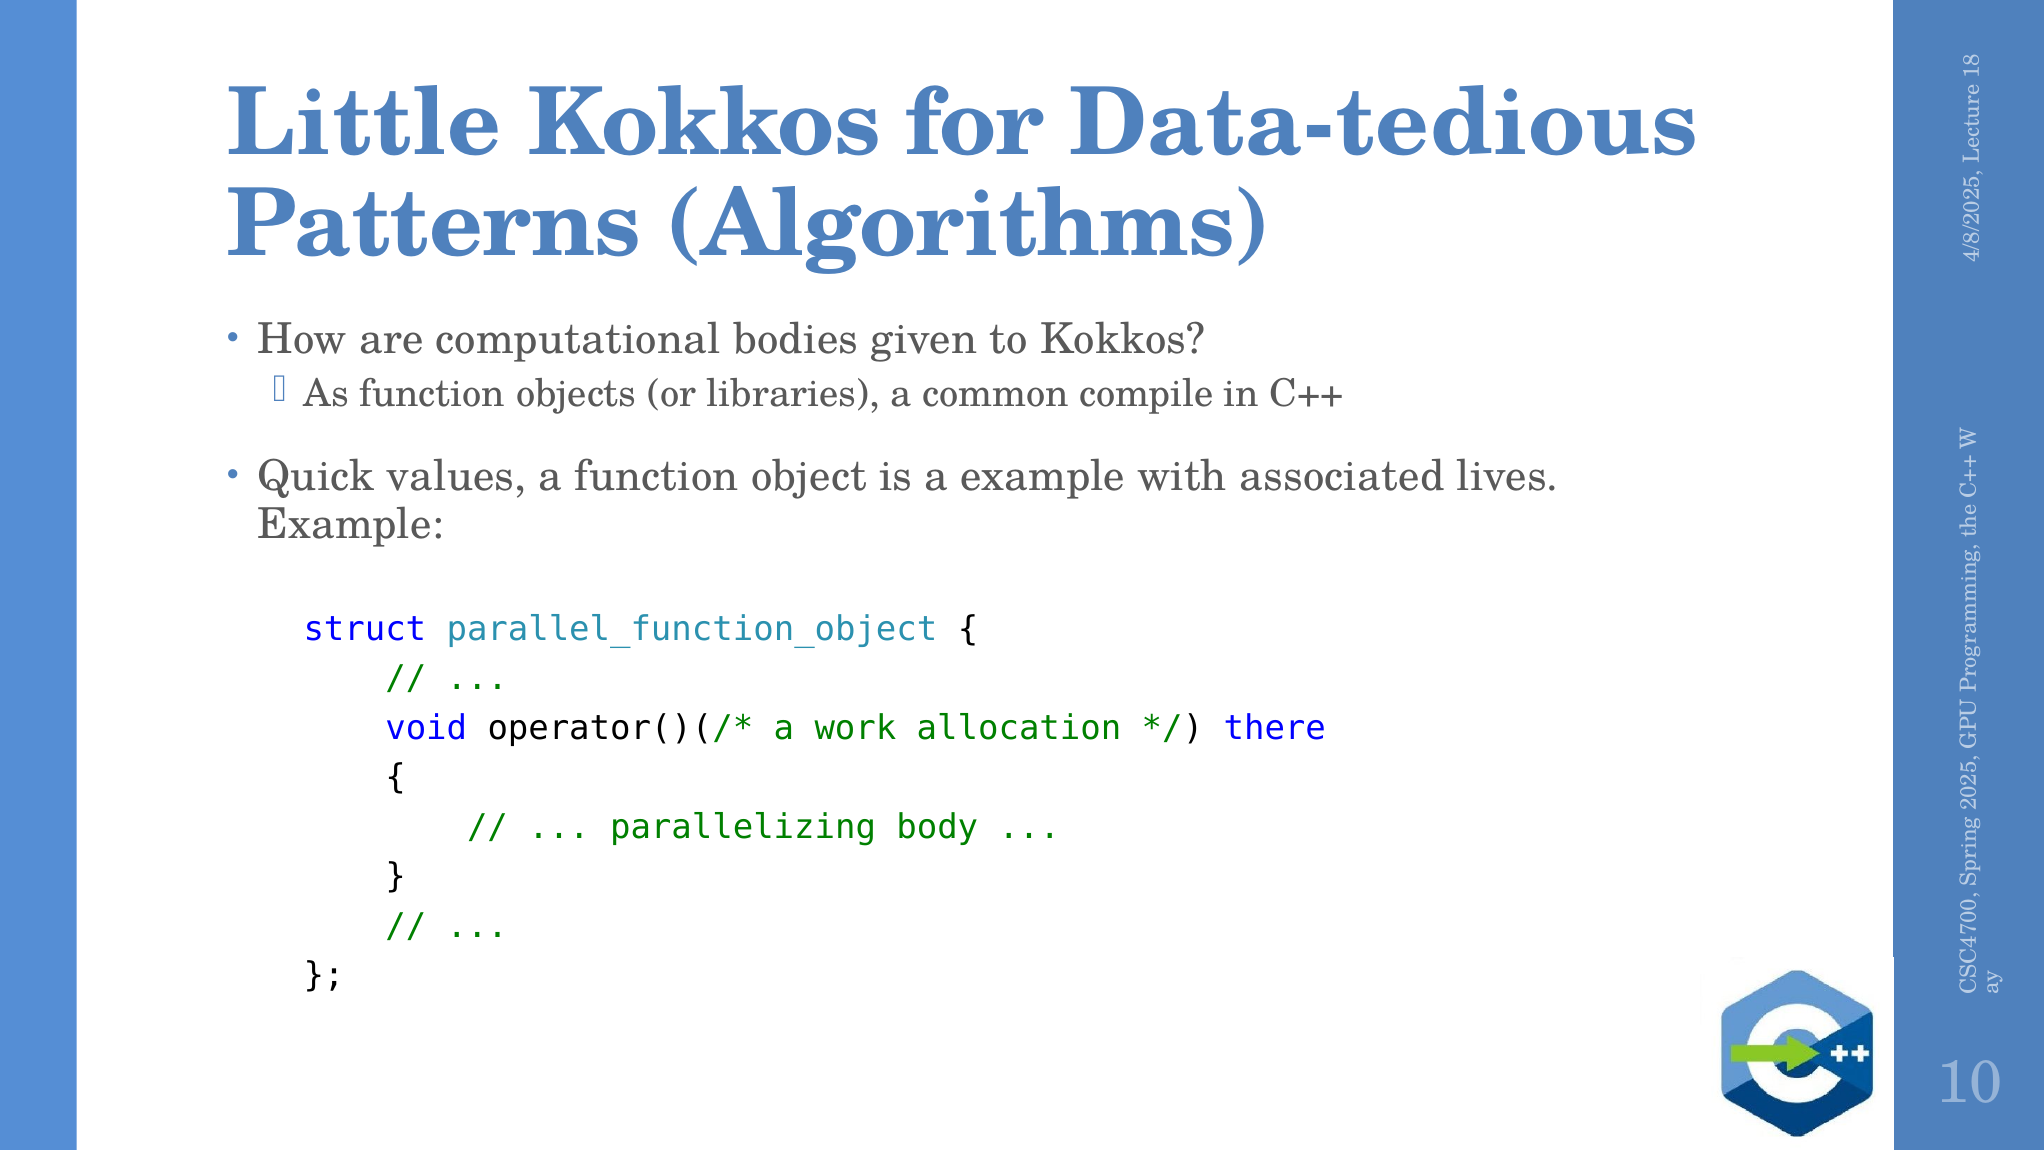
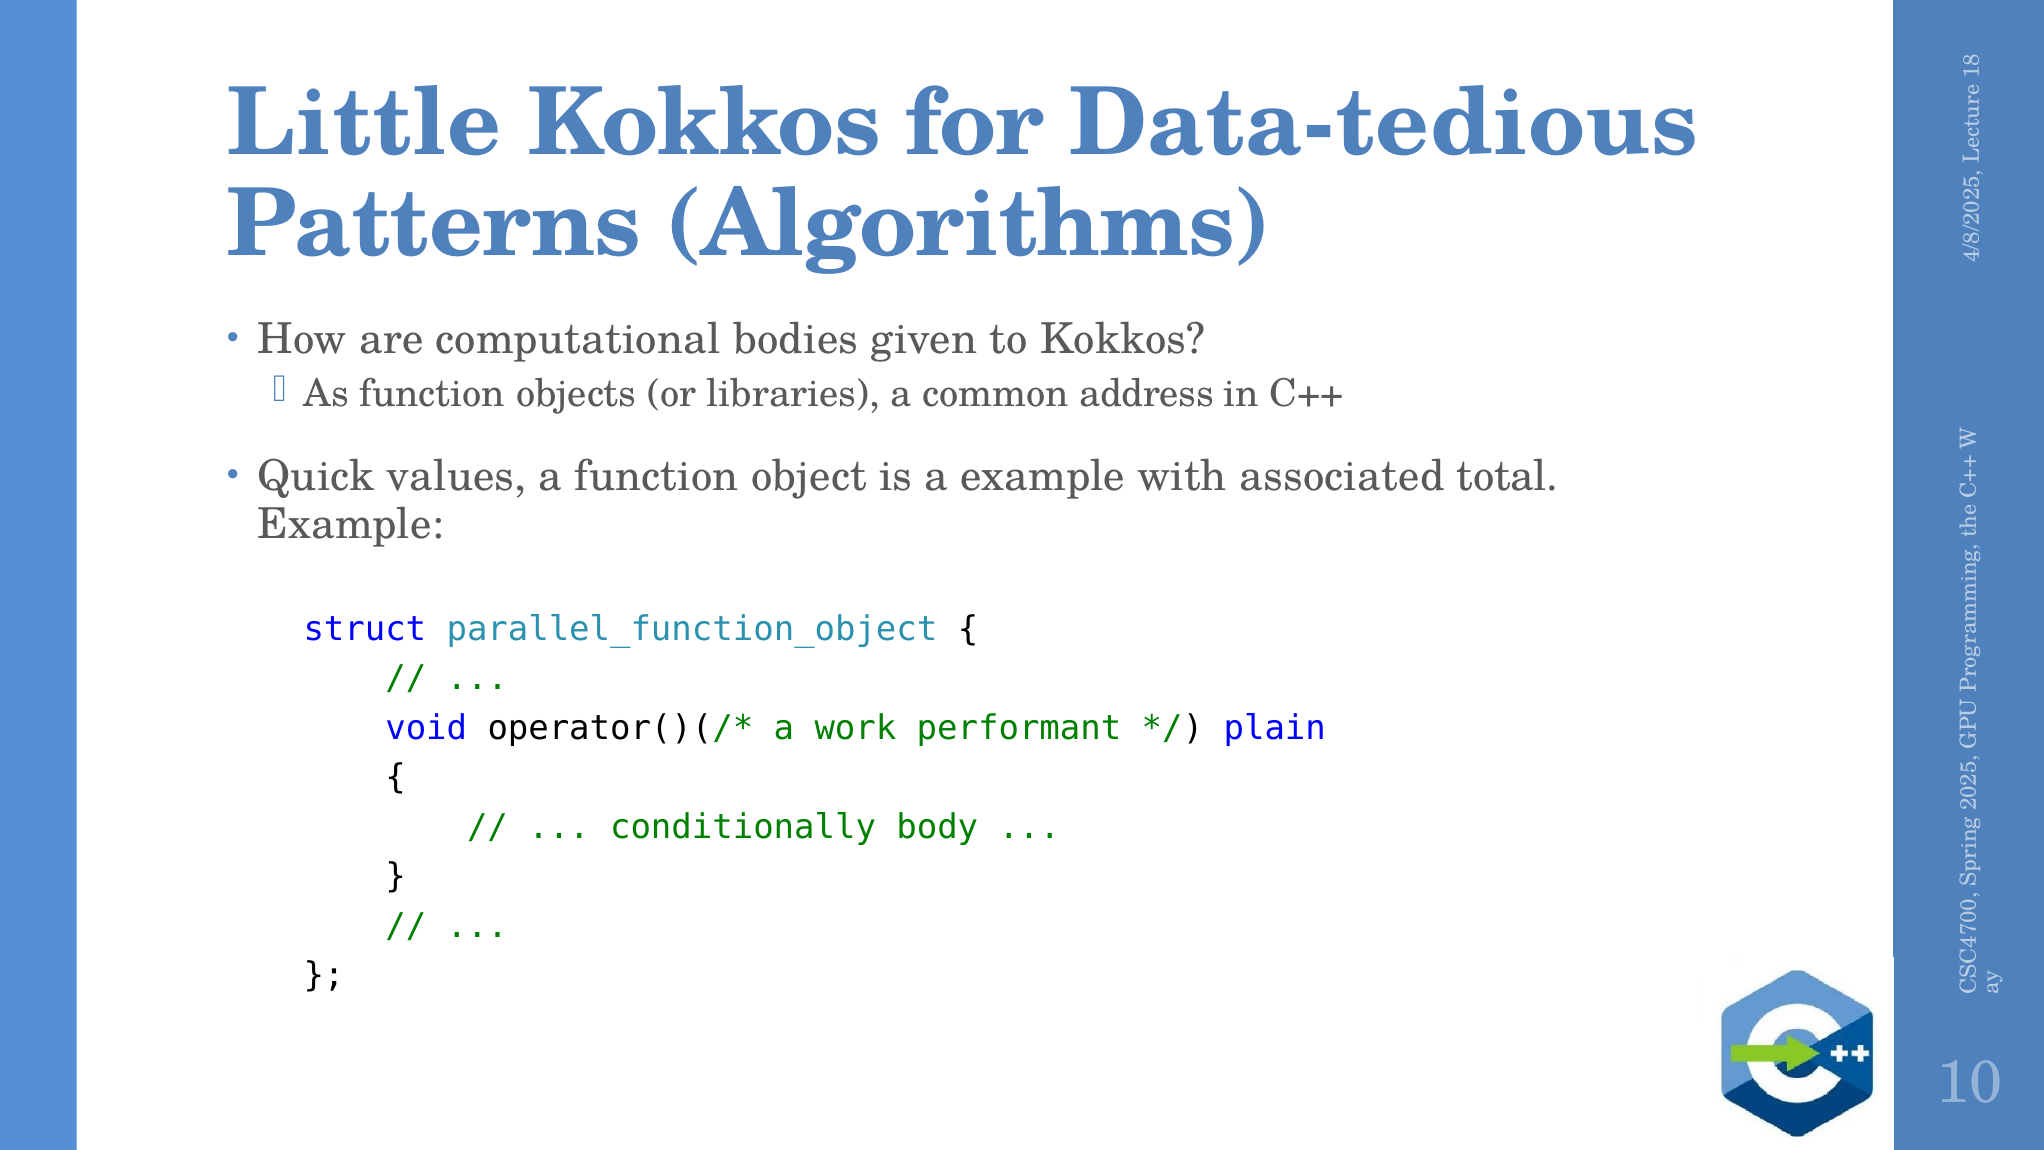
compile: compile -> address
lives: lives -> total
allocation: allocation -> performant
there: there -> plain
parallelizing: parallelizing -> conditionally
